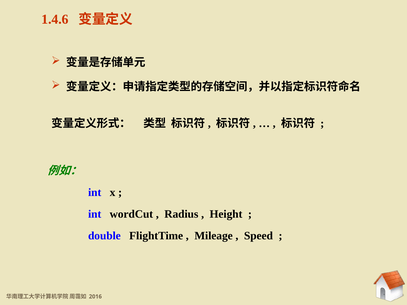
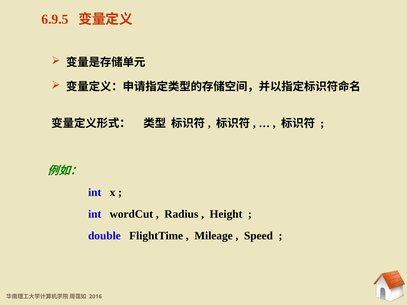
1.4.6: 1.4.6 -> 6.9.5
